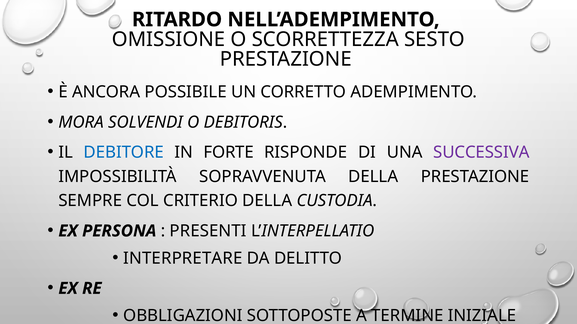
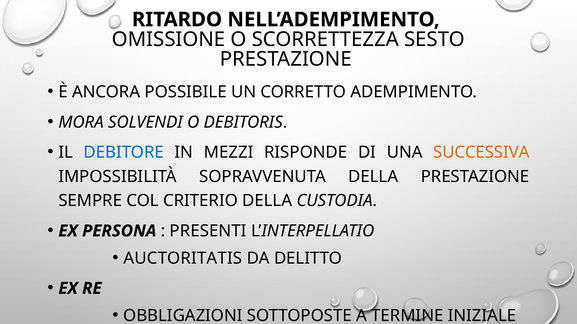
FORTE: FORTE -> MEZZI
SUCCESSIVA colour: purple -> orange
INTERPRETARE: INTERPRETARE -> AUCTORITATIS
